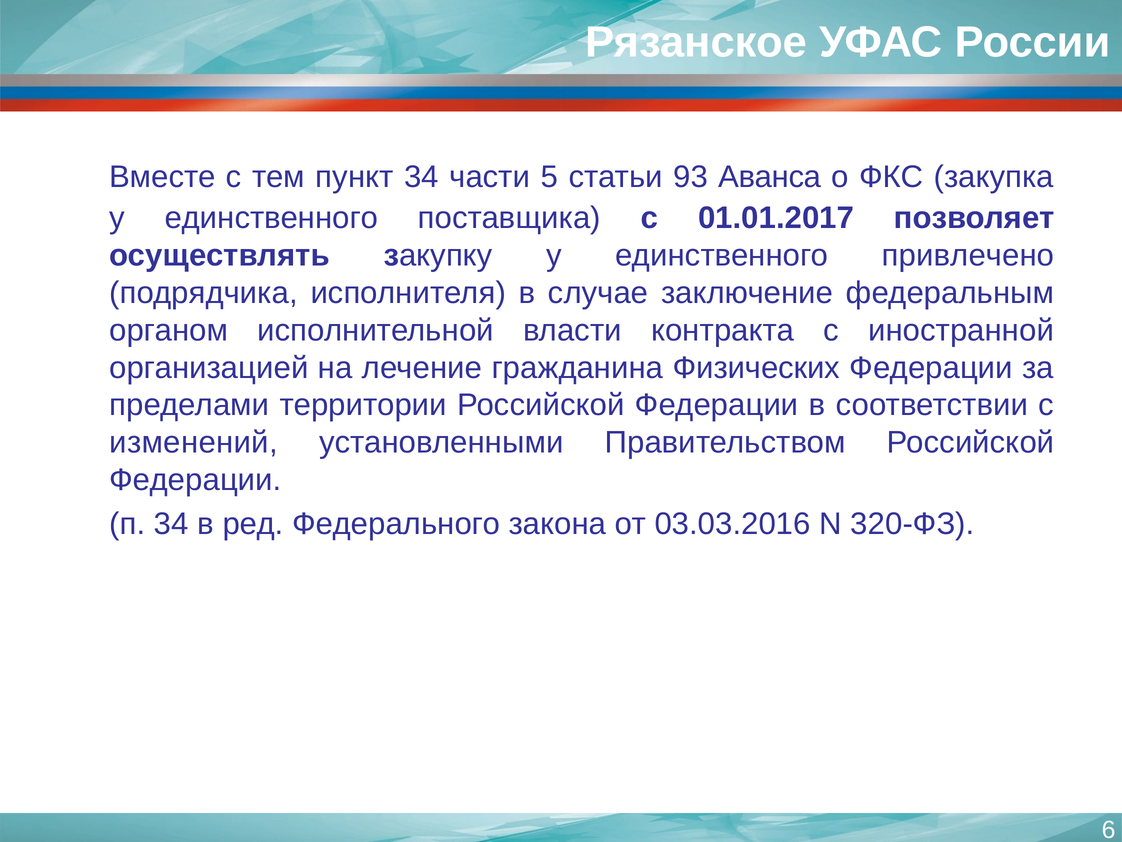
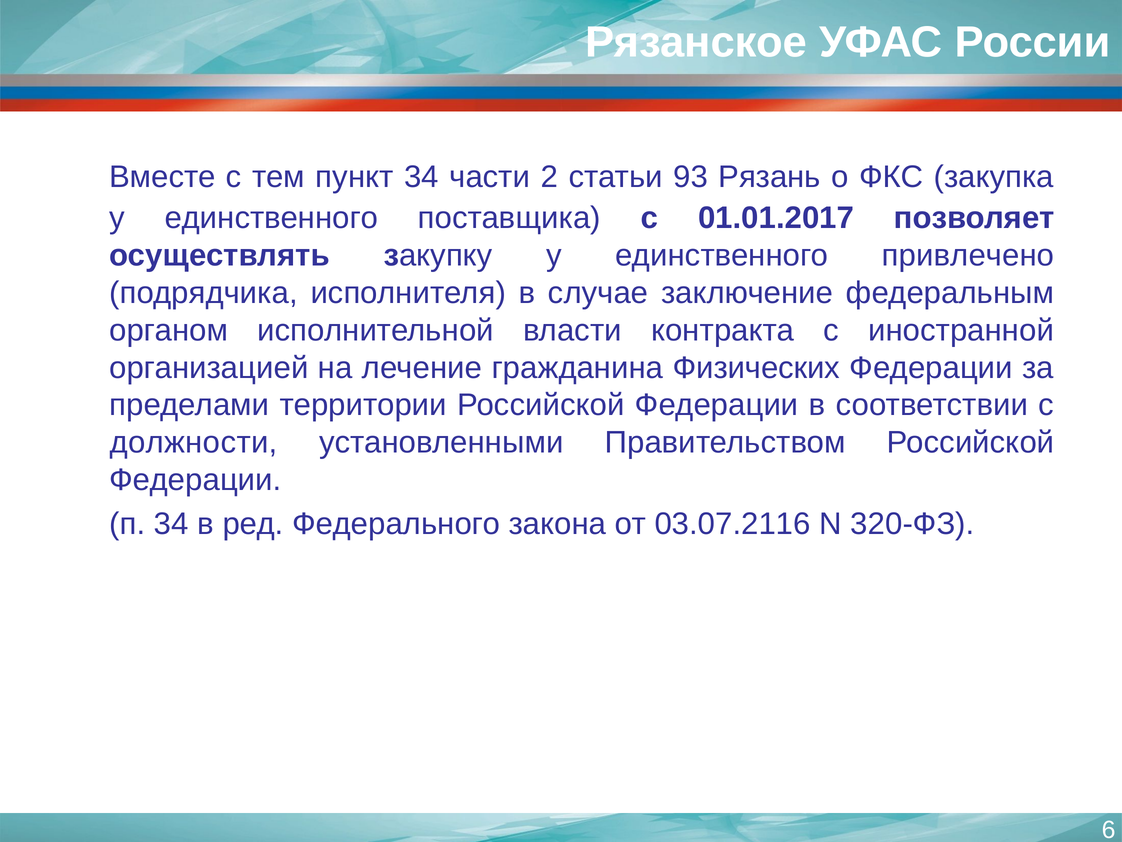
5: 5 -> 2
Аванса: Аванса -> Рязань
изменений: изменений -> должности
03.03.2016: 03.03.2016 -> 03.07.2116
